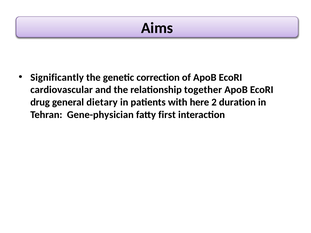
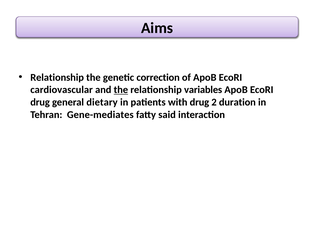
Significantly at (57, 77): Significantly -> Relationship
the at (121, 90) underline: none -> present
together: together -> variables
with here: here -> drug
Gene-physician: Gene-physician -> Gene-mediates
first: first -> said
